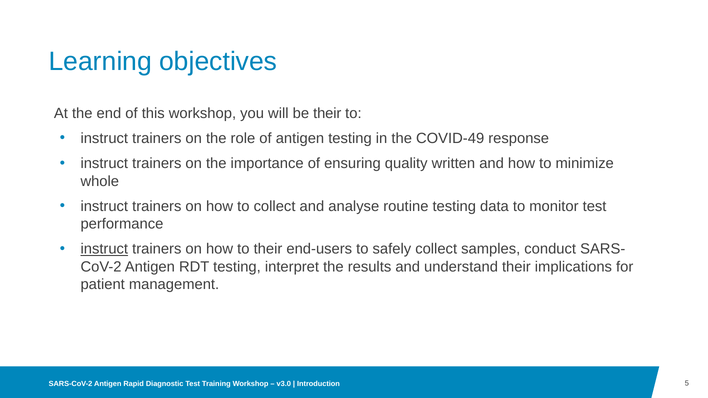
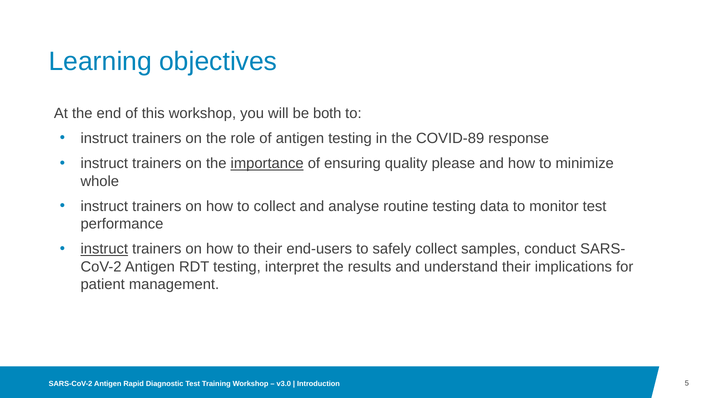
be their: their -> both
COVID-49: COVID-49 -> COVID-89
importance underline: none -> present
written: written -> please
